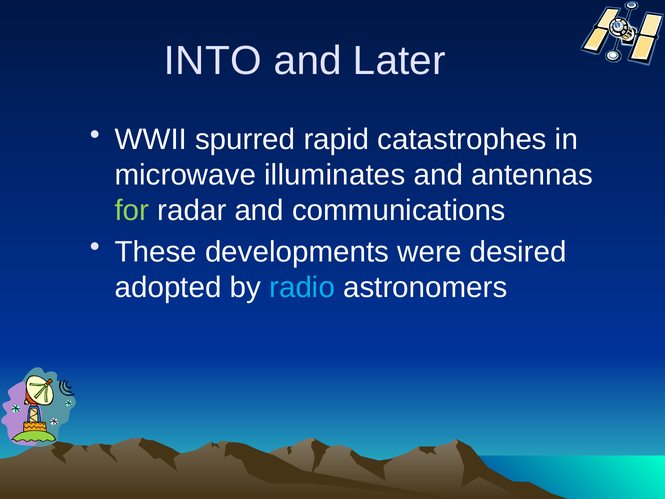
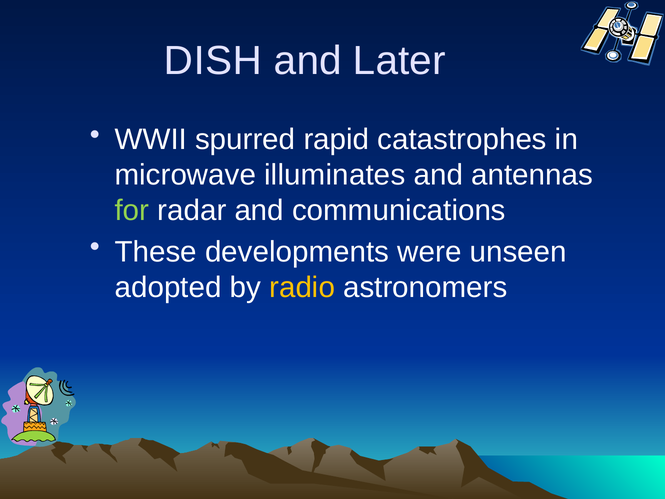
INTO: INTO -> DISH
desired: desired -> unseen
radio colour: light blue -> yellow
